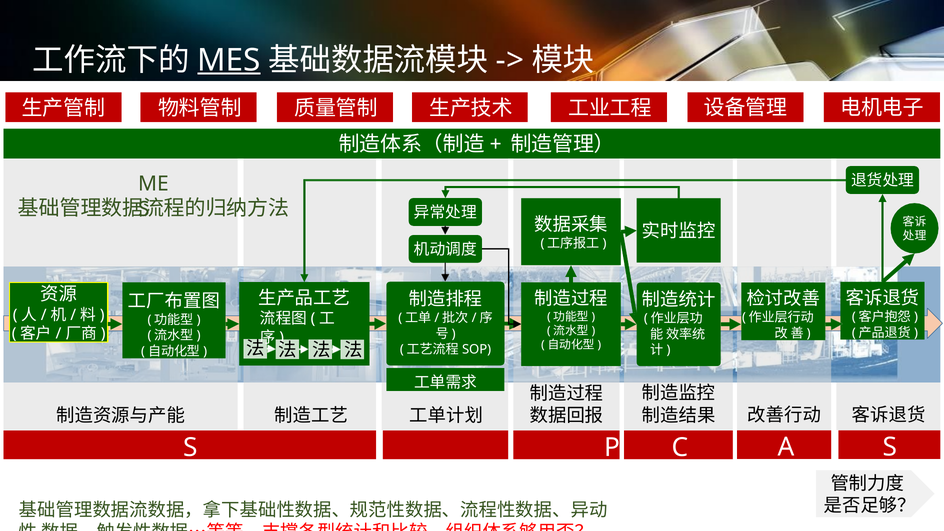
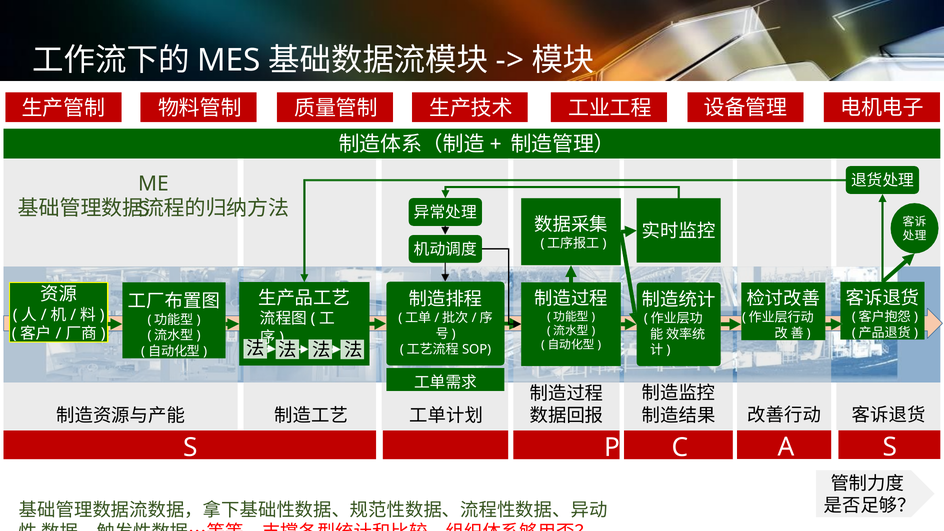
MES underline: present -> none
